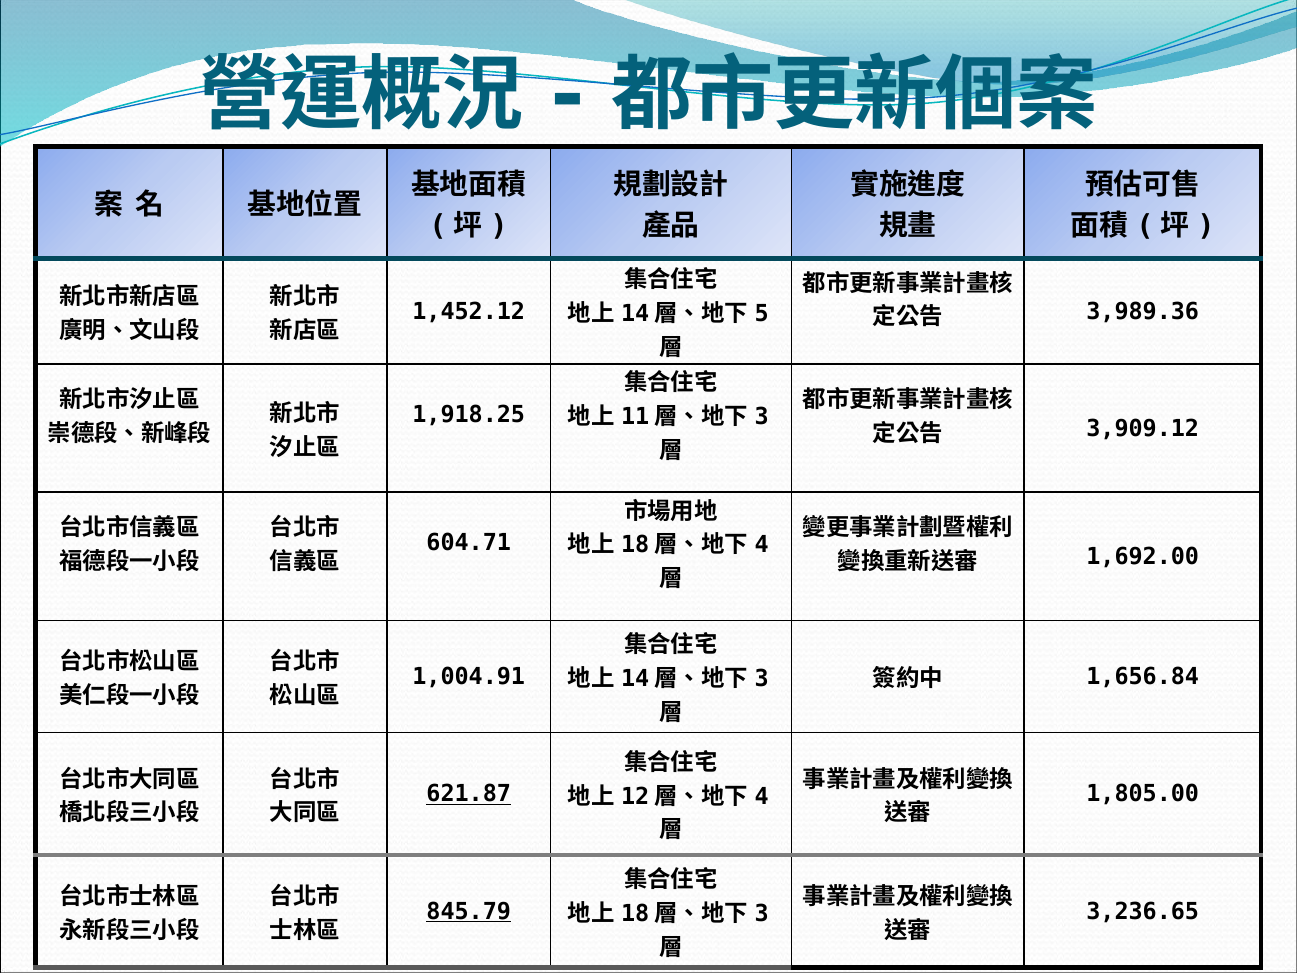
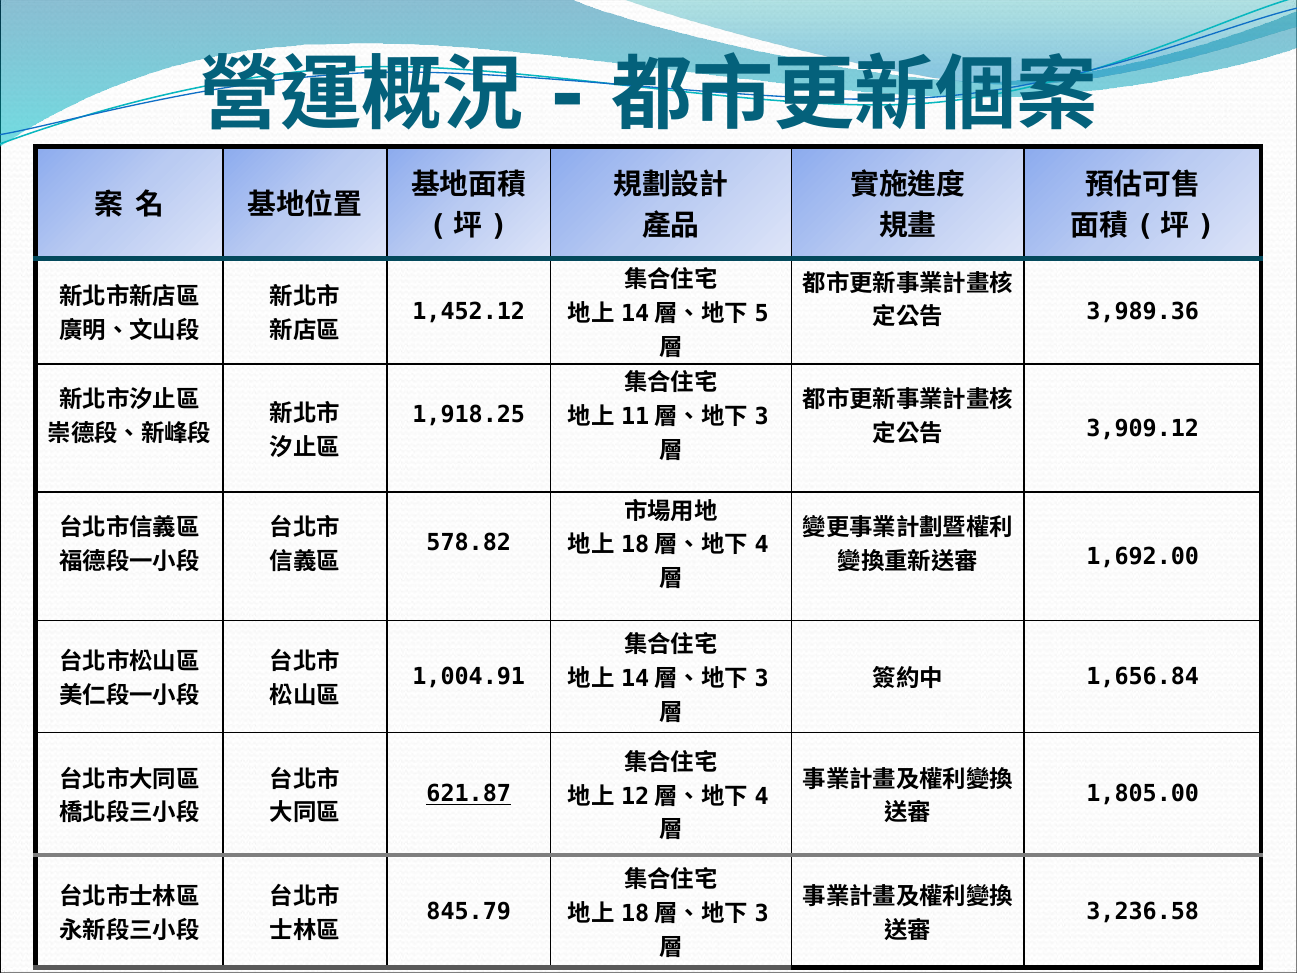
604.71: 604.71 -> 578.82
845.79 underline: present -> none
3,236.65: 3,236.65 -> 3,236.58
